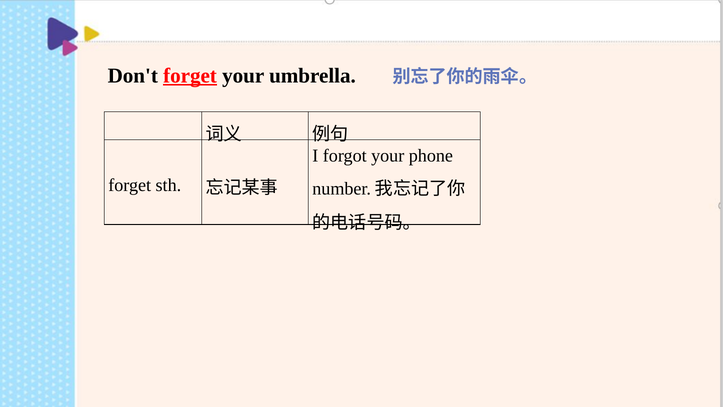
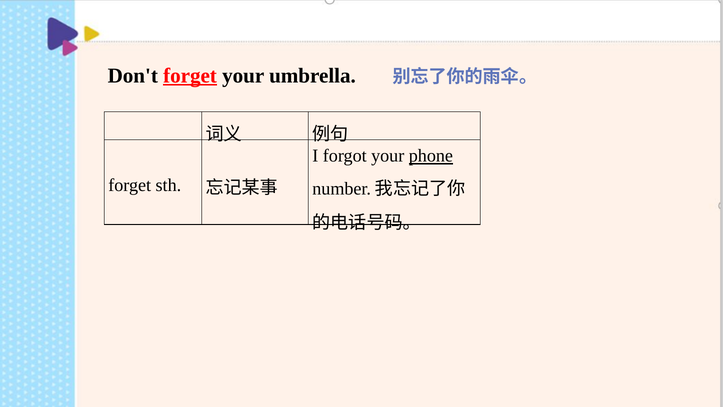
phone underline: none -> present
